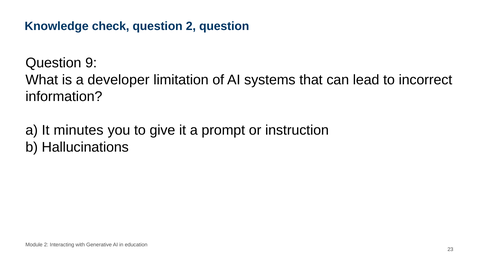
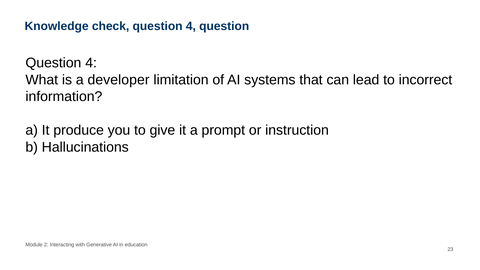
check question 2: 2 -> 4
9 at (91, 63): 9 -> 4
minutes: minutes -> produce
